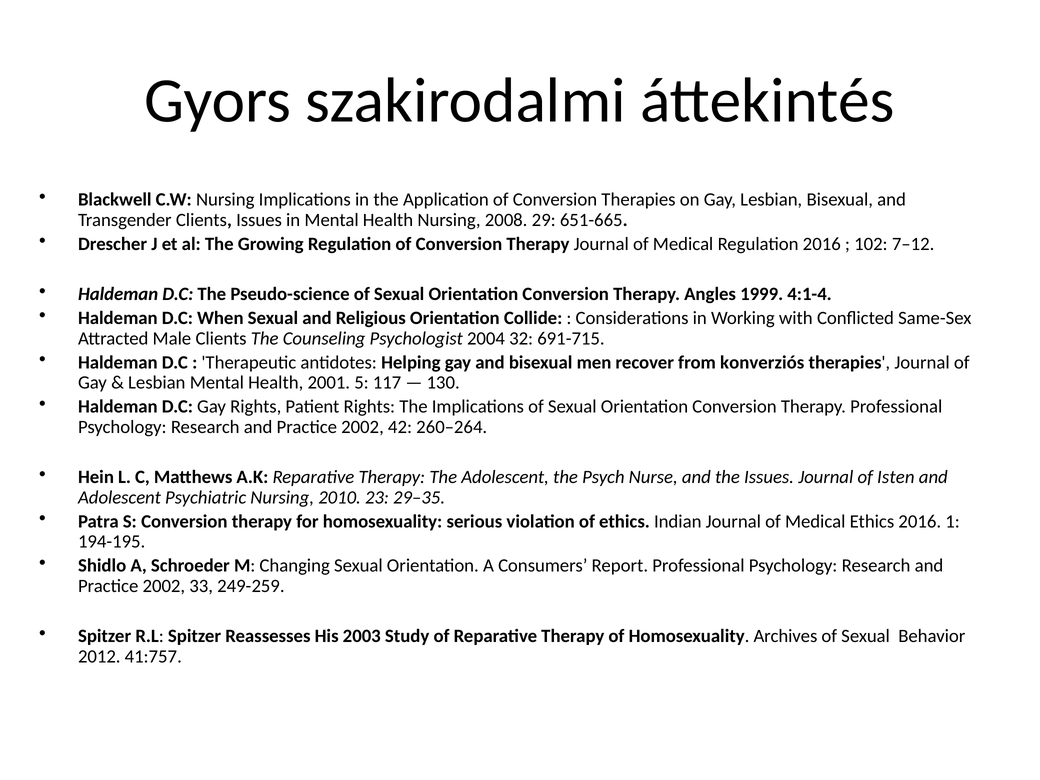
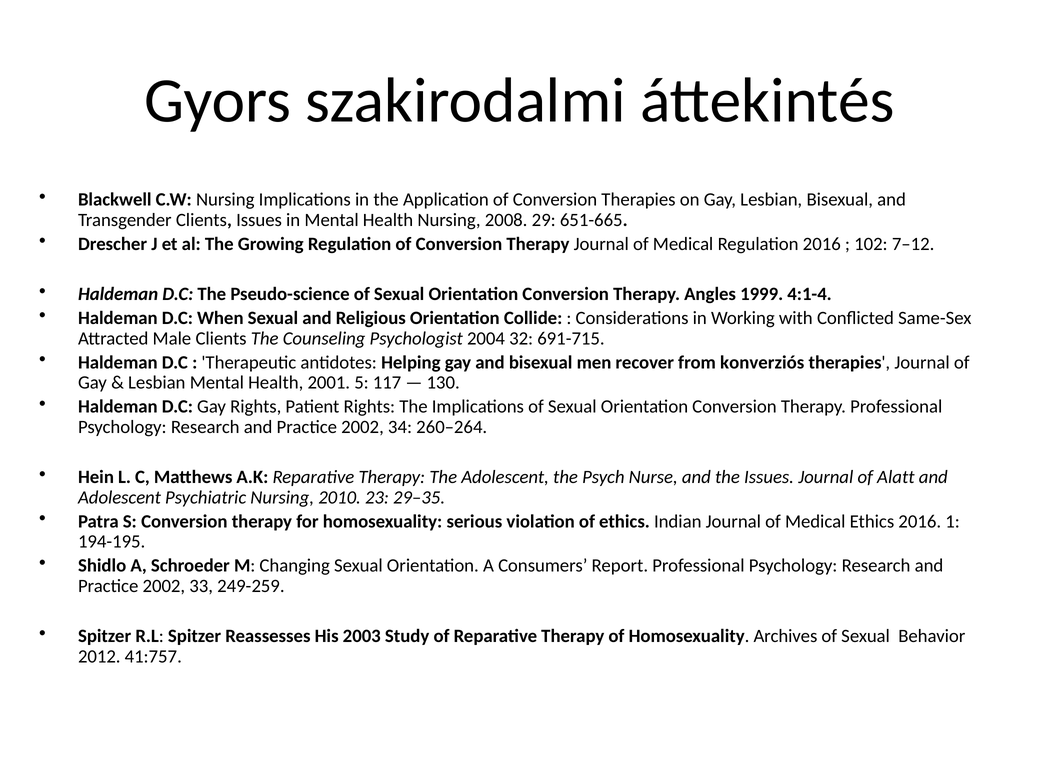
42: 42 -> 34
Isten: Isten -> Alatt
